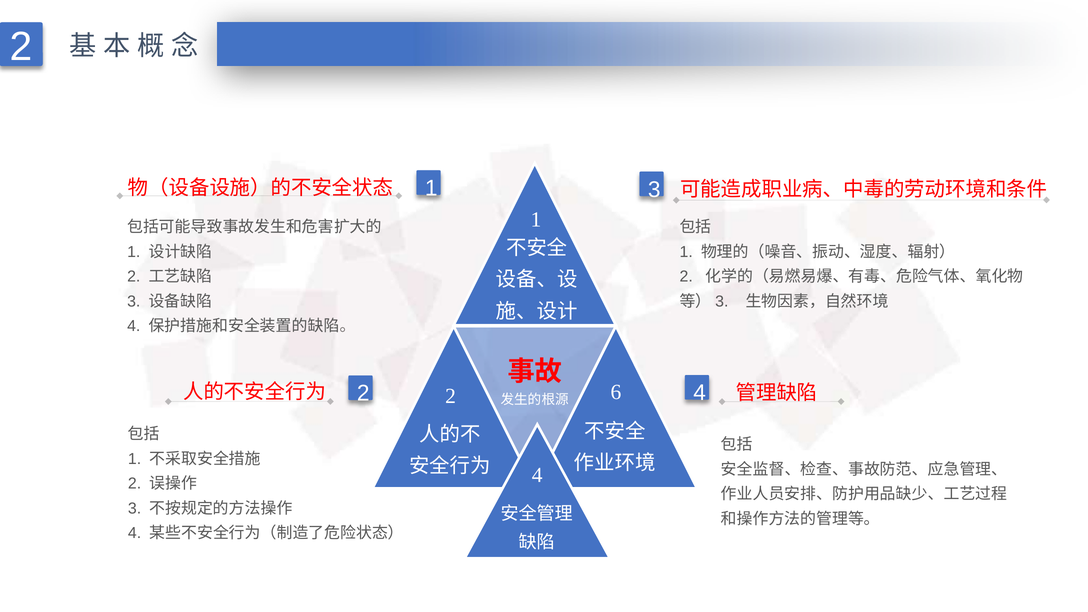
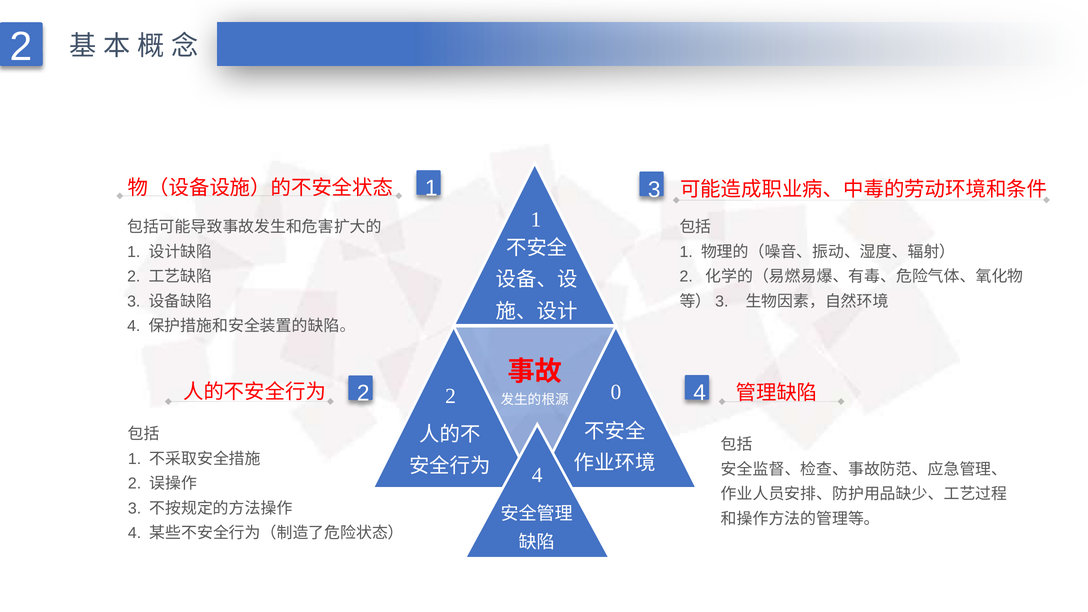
6: 6 -> 0
